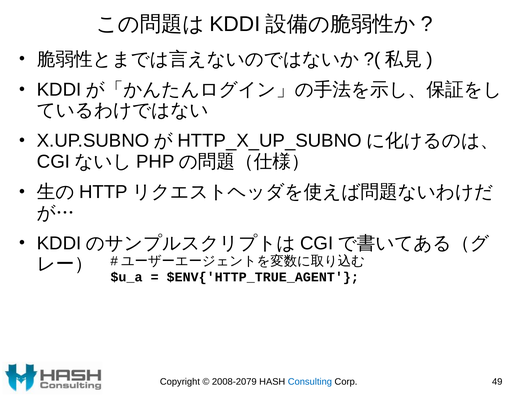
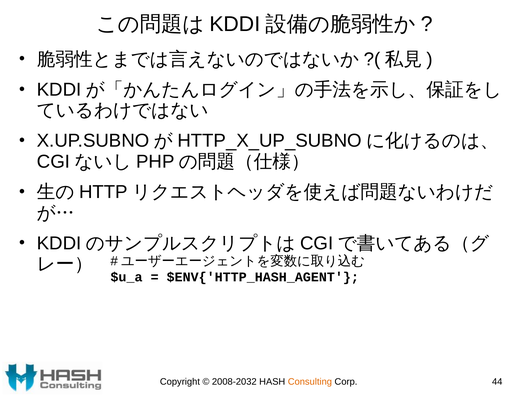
$ENV{'HTTP_TRUE_AGENT: $ENV{'HTTP_TRUE_AGENT -> $ENV{'HTTP_HASH_AGENT
2008-2079: 2008-2079 -> 2008-2032
Consulting colour: blue -> orange
49: 49 -> 44
